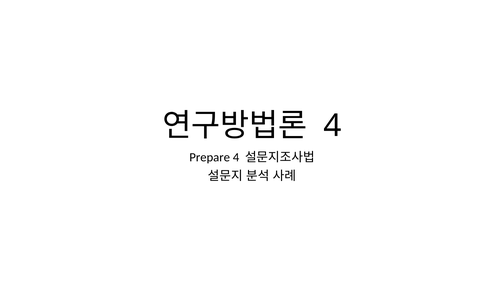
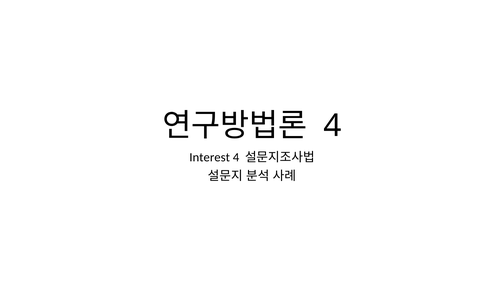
Prepare: Prepare -> Interest
